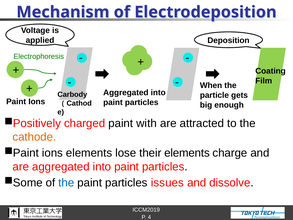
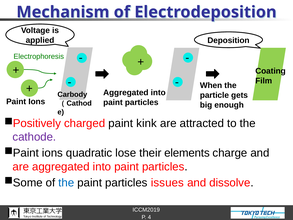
with: with -> kink
cathode colour: orange -> purple
ions elements: elements -> quadratic
